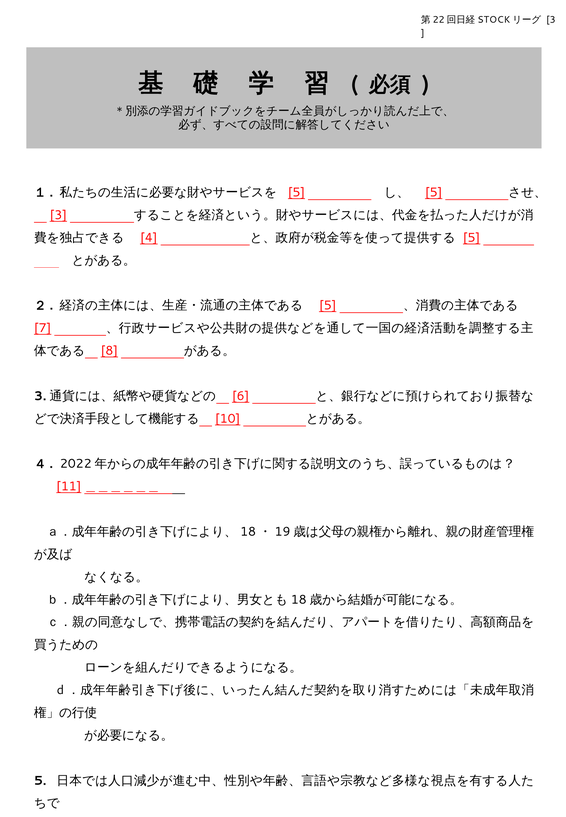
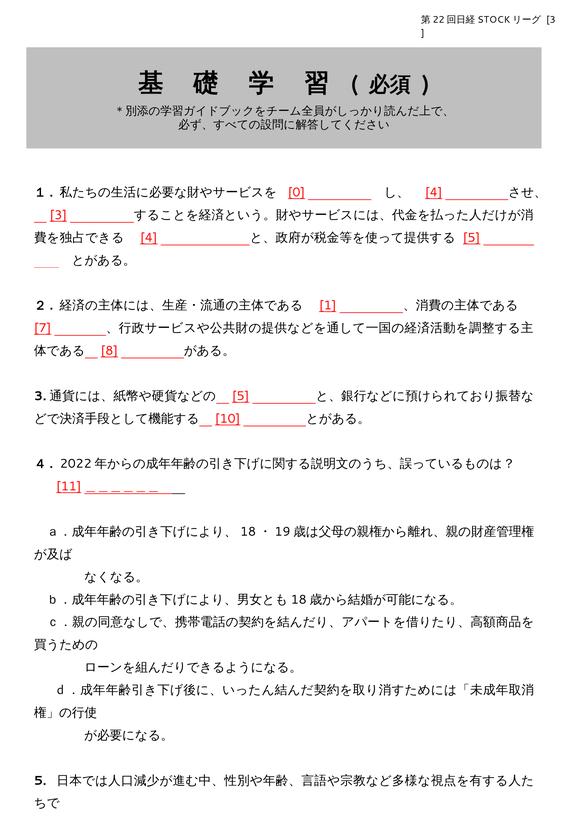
5 at (296, 192): 5 -> 0
5 at (434, 192): 5 -> 4
5 at (328, 306): 5 -> 1
6 at (241, 396): 6 -> 5
